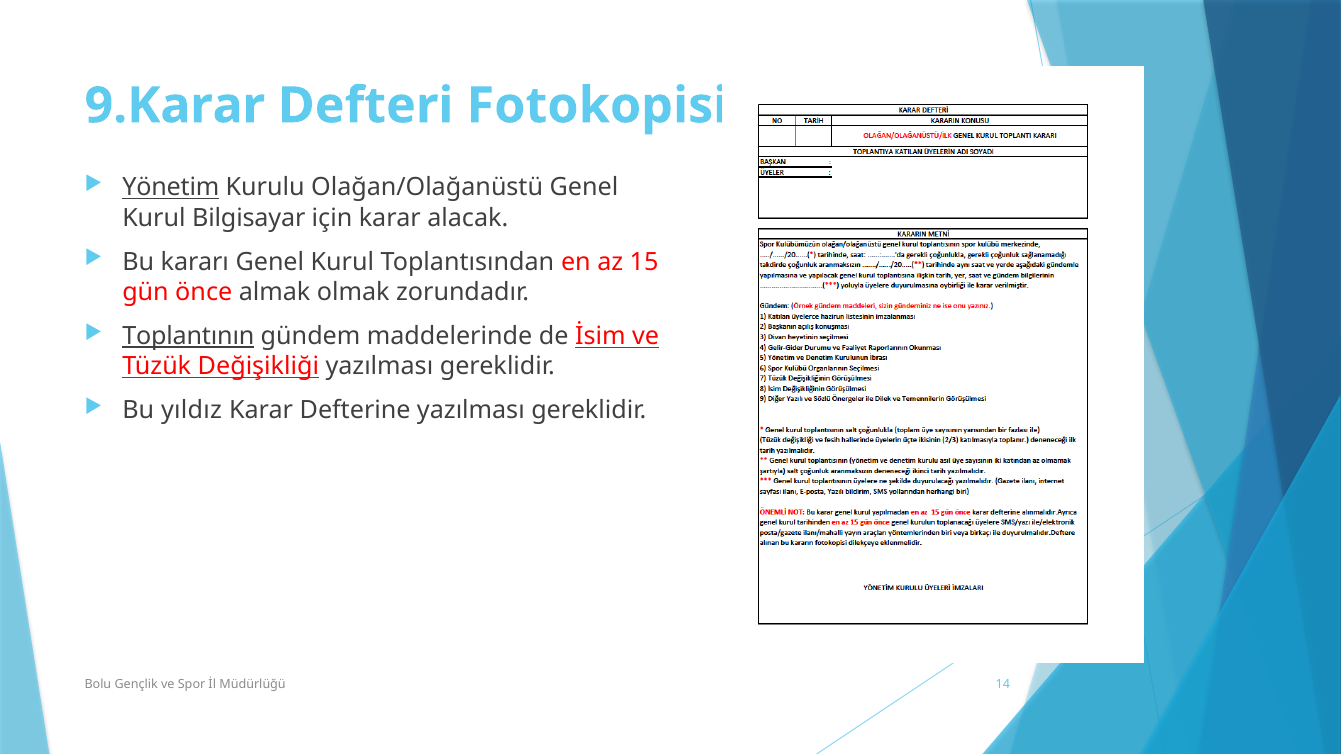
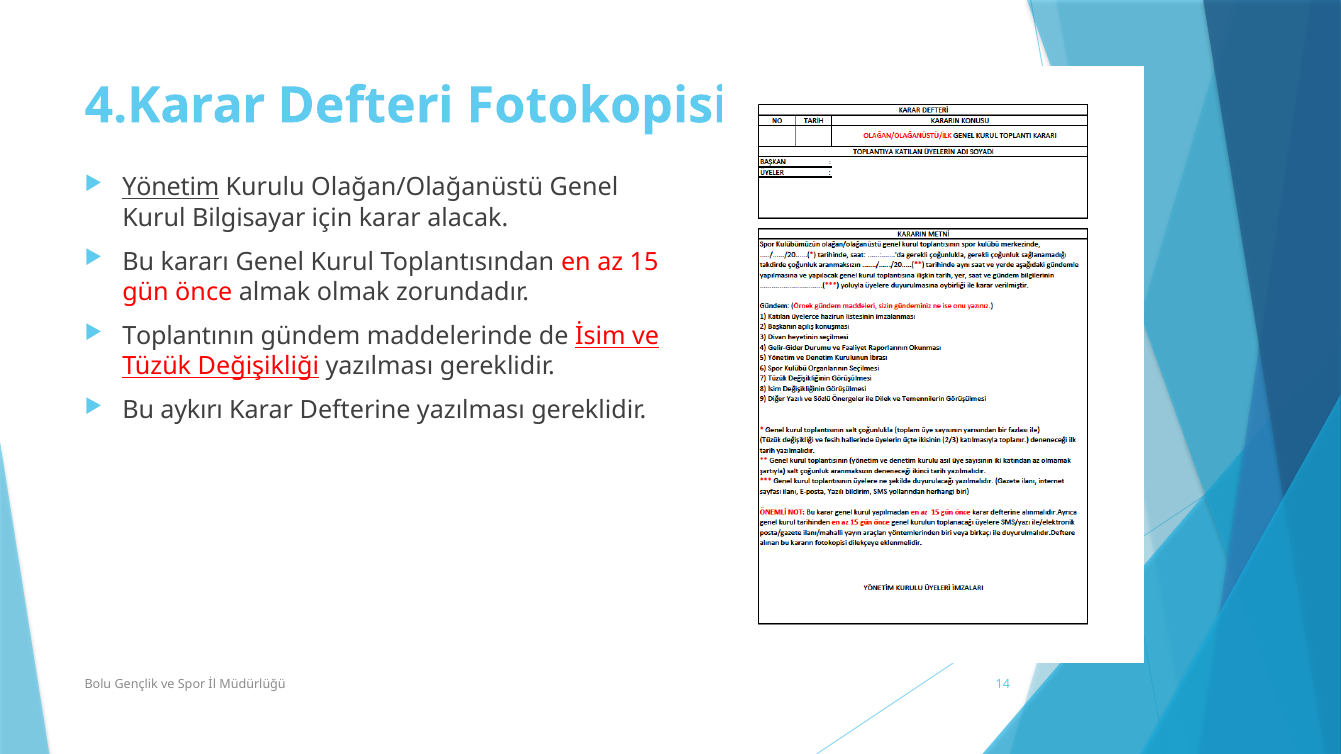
9.Karar: 9.Karar -> 4.Karar
Toplantının underline: present -> none
yıldız: yıldız -> aykırı
